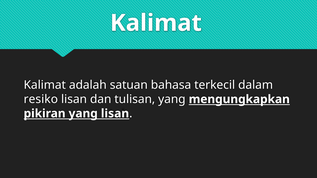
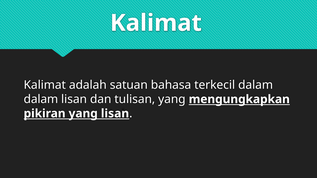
resiko at (41, 99): resiko -> dalam
